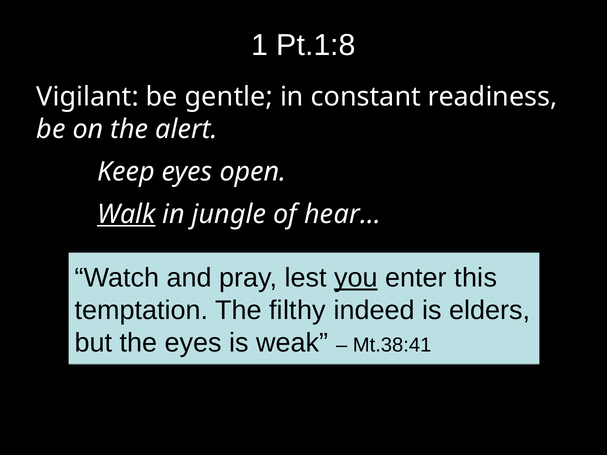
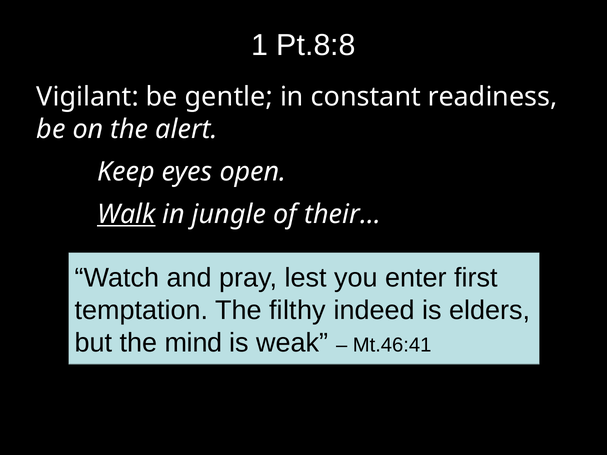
Pt.1:8: Pt.1:8 -> Pt.8:8
hear…: hear… -> their…
you underline: present -> none
this: this -> first
the eyes: eyes -> mind
Mt.38:41: Mt.38:41 -> Mt.46:41
